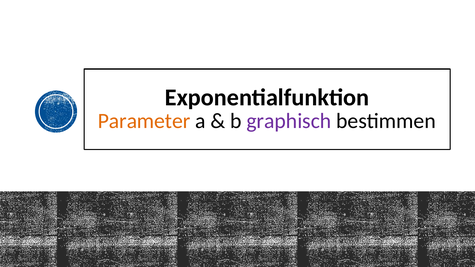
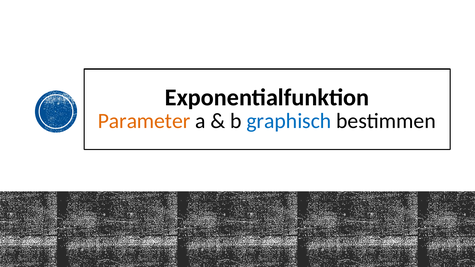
graphisch colour: purple -> blue
